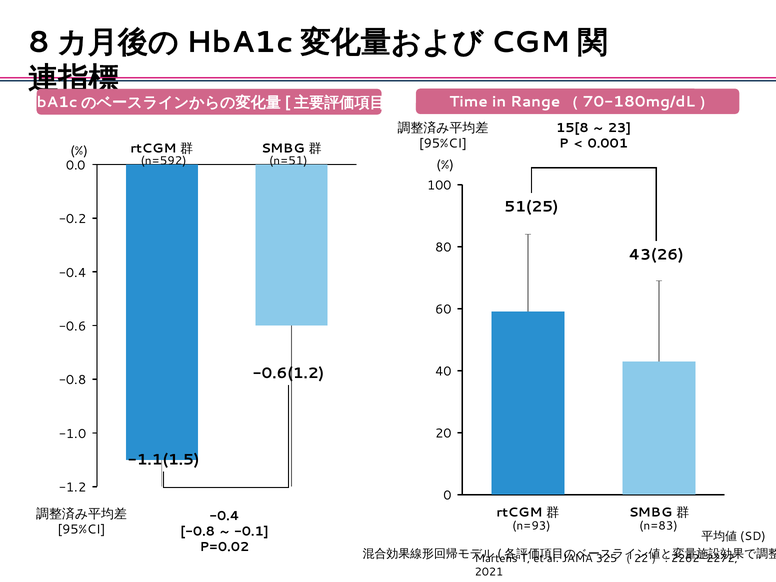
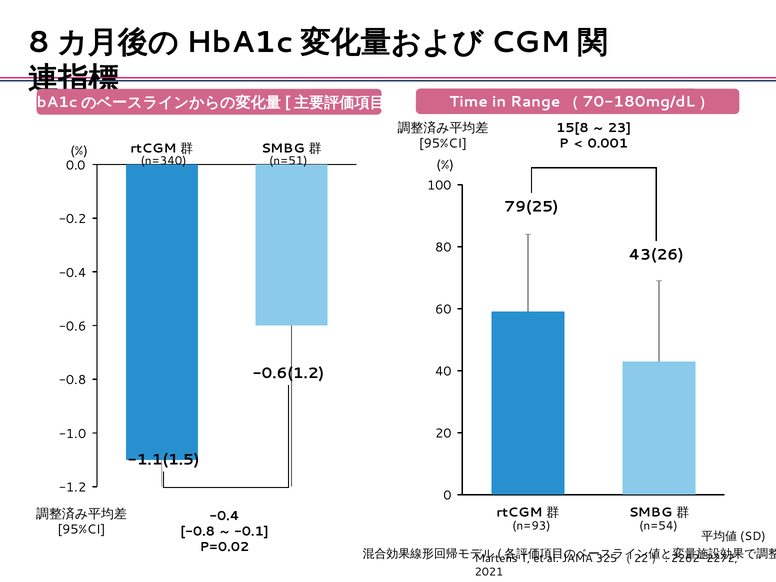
n=592: n=592 -> n=340
51(25: 51(25 -> 79(25
n=83: n=83 -> n=54
